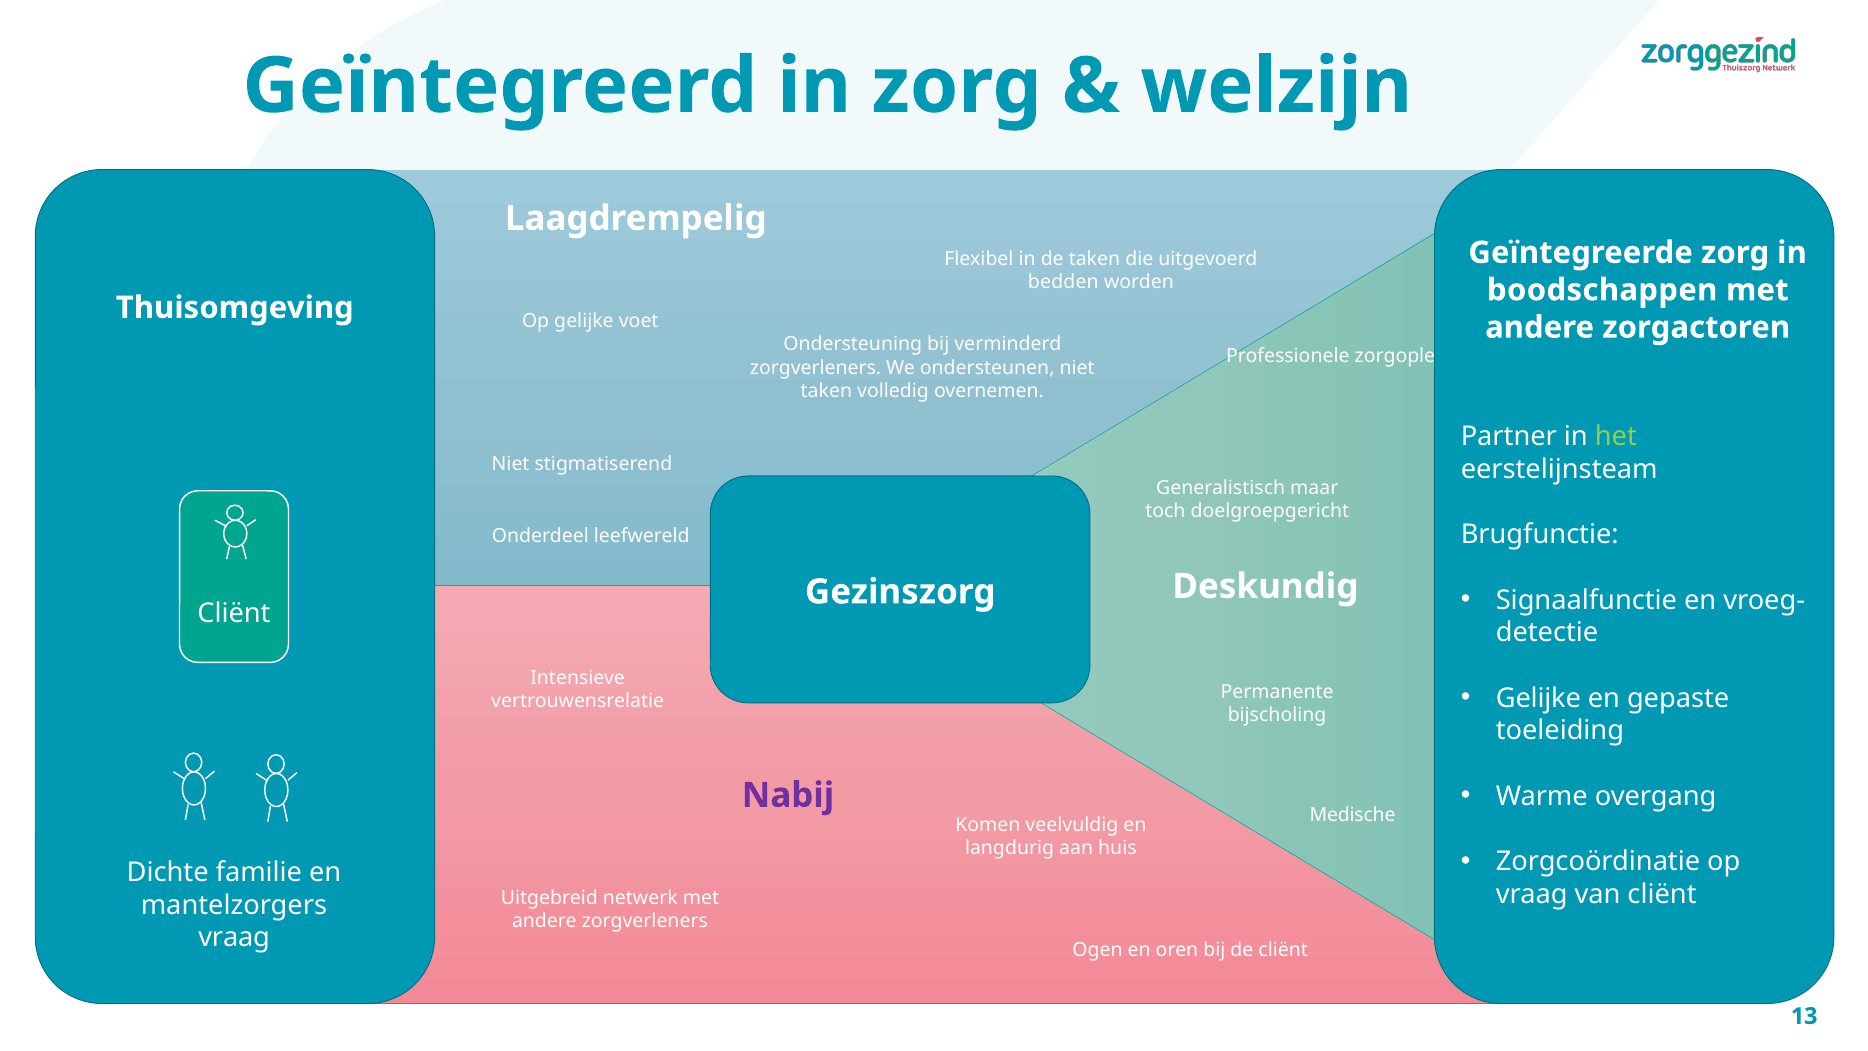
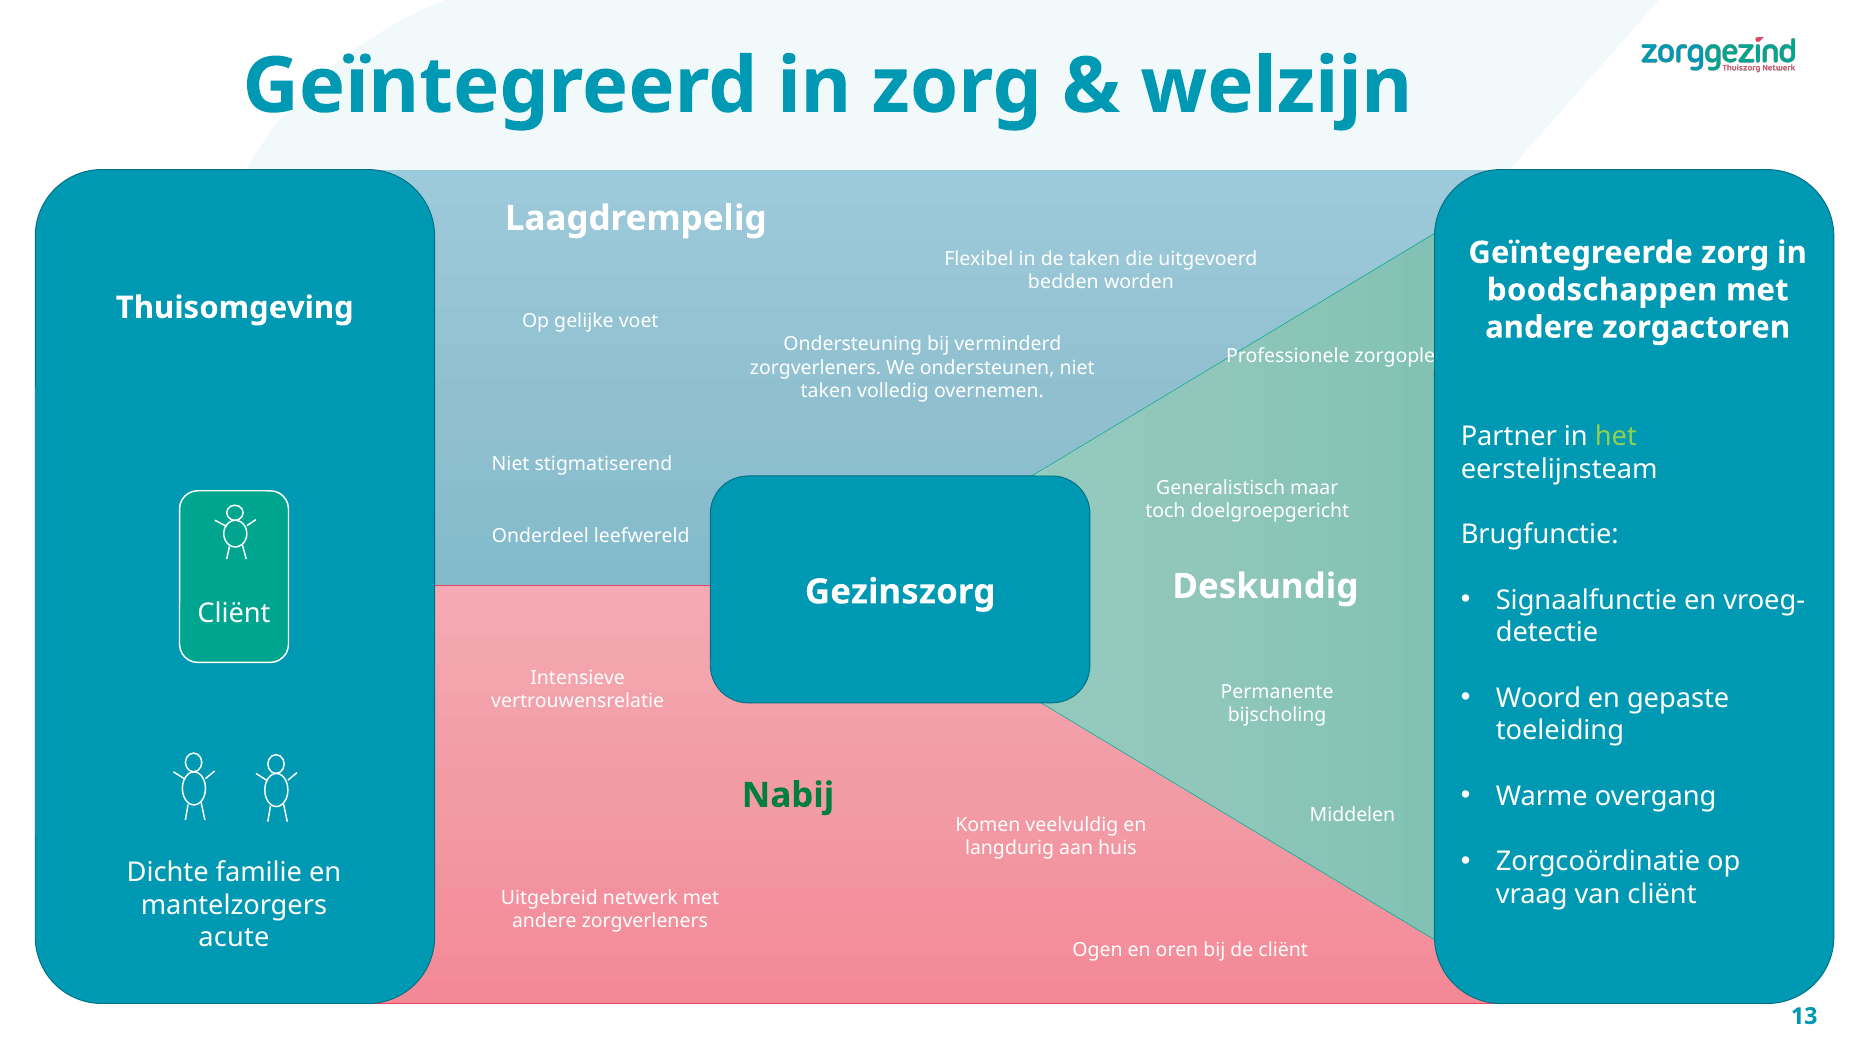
Gelijke at (1538, 698): Gelijke -> Woord
Nabij colour: purple -> green
Medische: Medische -> Middelen
vraag at (234, 938): vraag -> acute
